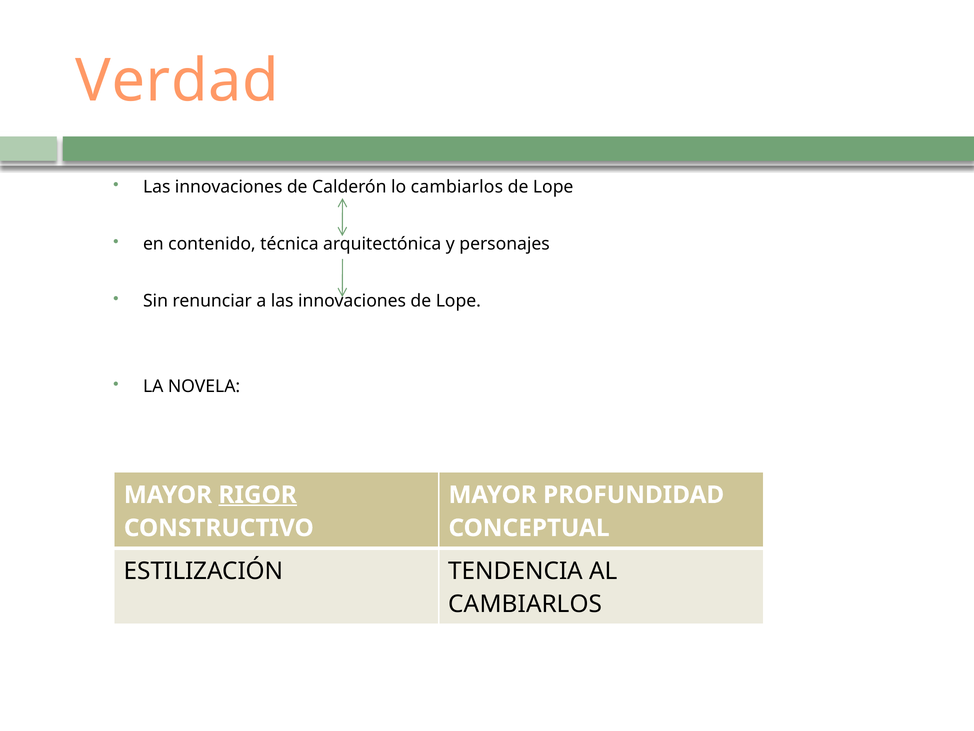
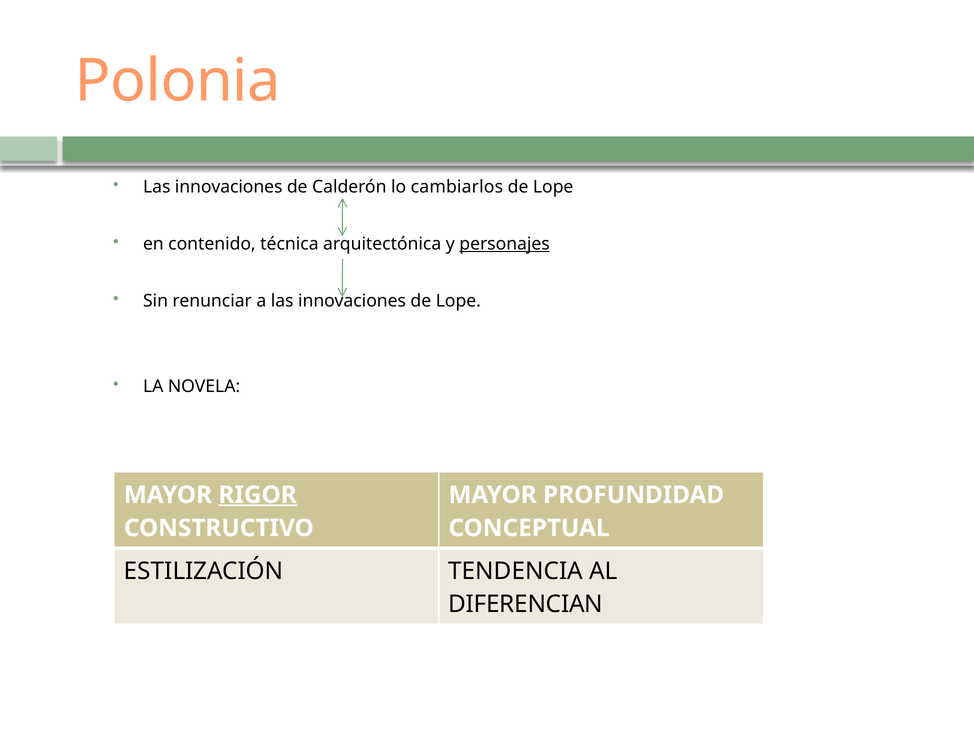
Verdad: Verdad -> Polonia
personajes underline: none -> present
CAMBIARLOS at (525, 604): CAMBIARLOS -> DIFERENCIAN
